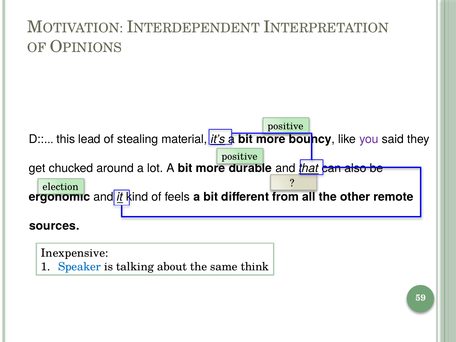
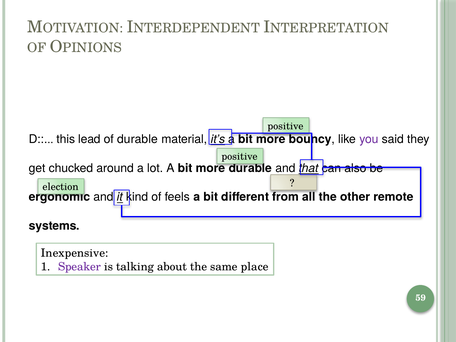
of stealing: stealing -> durable
sources: sources -> systems
Speaker colour: blue -> purple
think: think -> place
